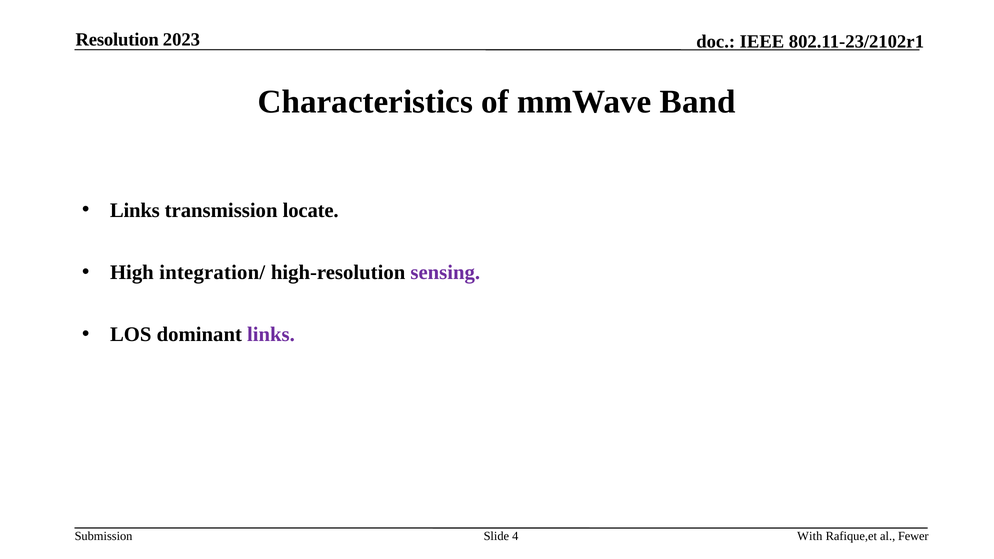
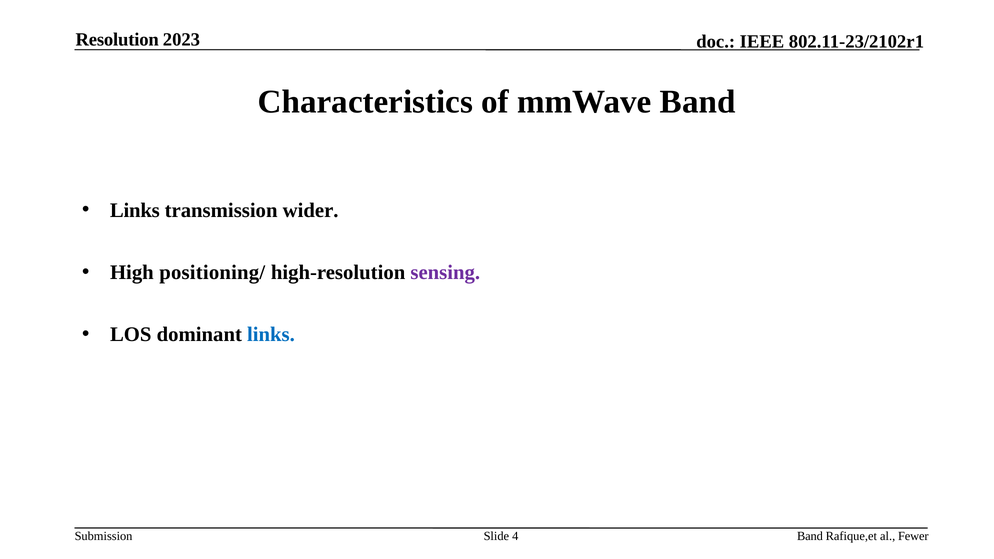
locate: locate -> wider
integration/: integration/ -> positioning/
links at (271, 335) colour: purple -> blue
With at (810, 536): With -> Band
